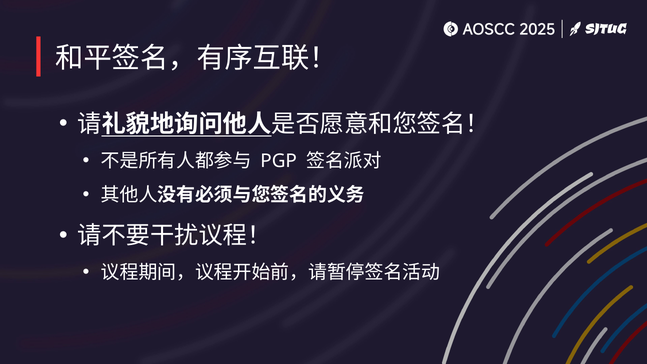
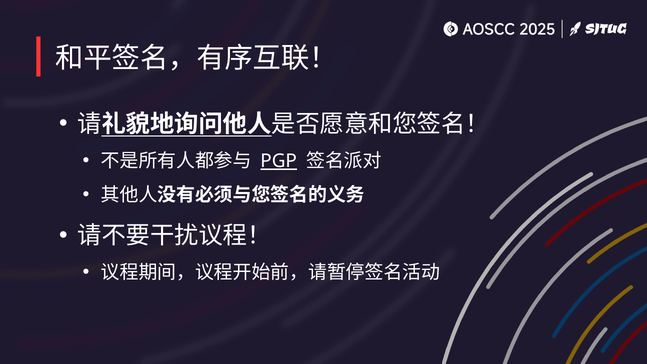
PGP underline: none -> present
